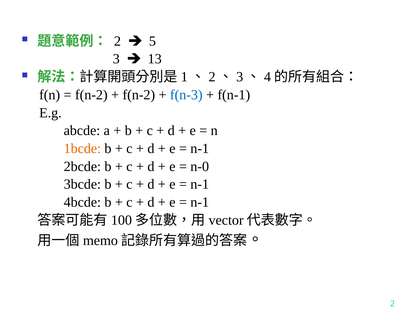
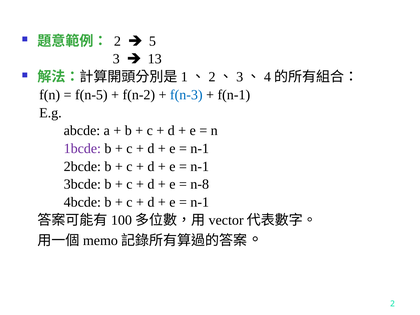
f(n-2 at (91, 95): f(n-2 -> f(n-5
1bcde colour: orange -> purple
n-0 at (200, 166): n-0 -> n-1
n-1 at (200, 184): n-1 -> n-8
